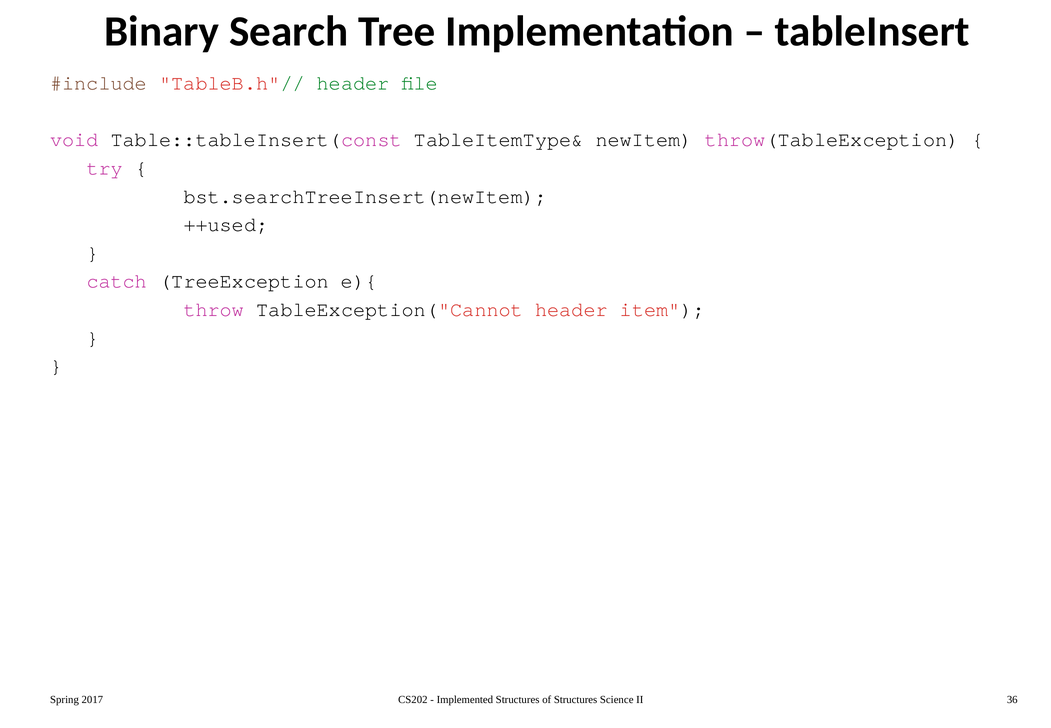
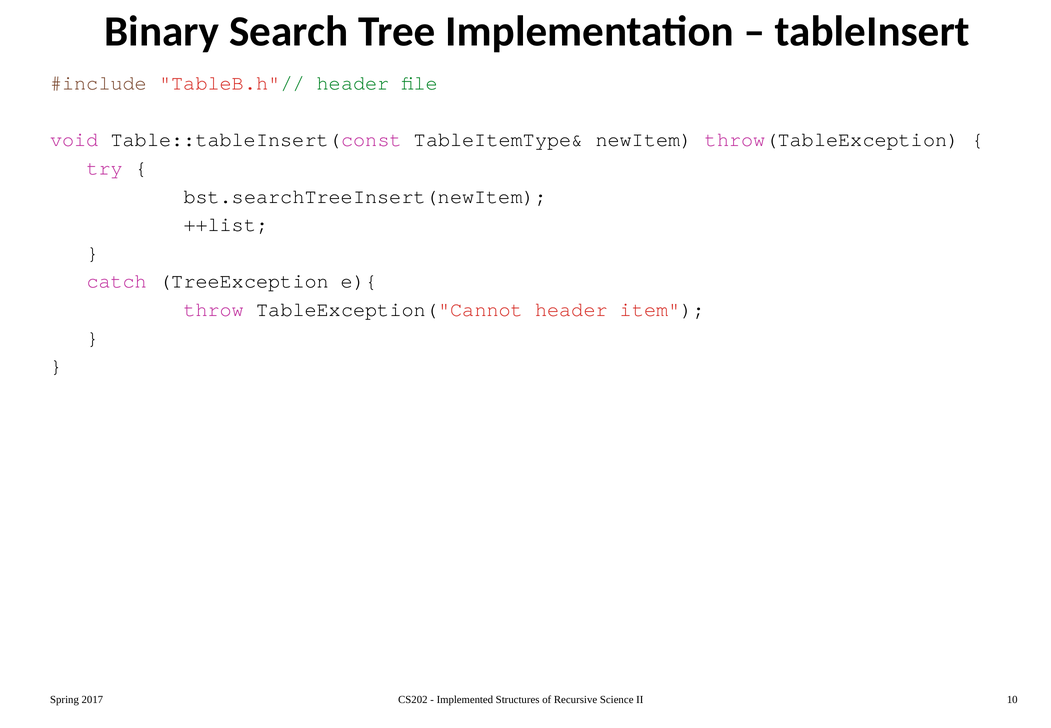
++used: ++used -> ++list
of Structures: Structures -> Recursive
36: 36 -> 10
